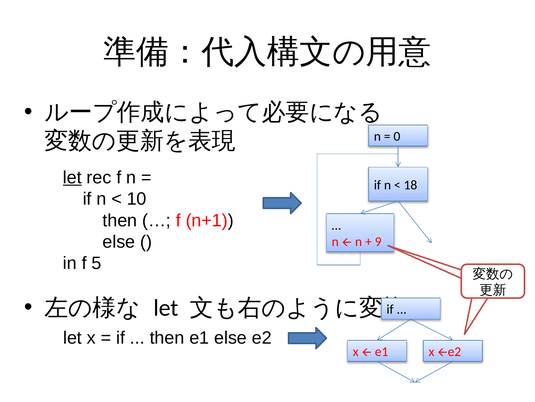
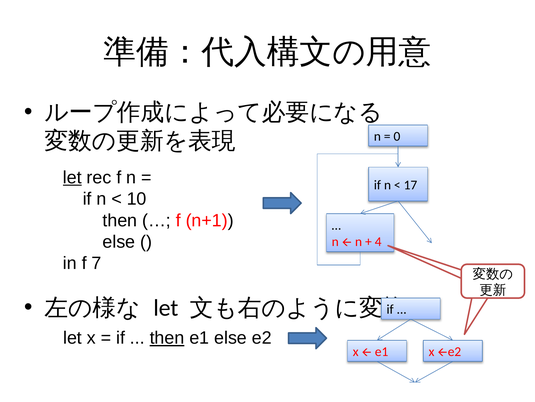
18: 18 -> 17
9: 9 -> 4
5: 5 -> 7
then at (167, 337) underline: none -> present
